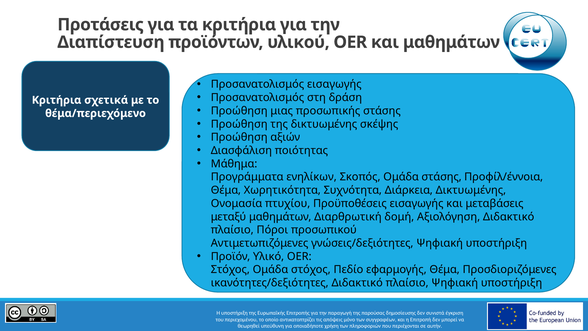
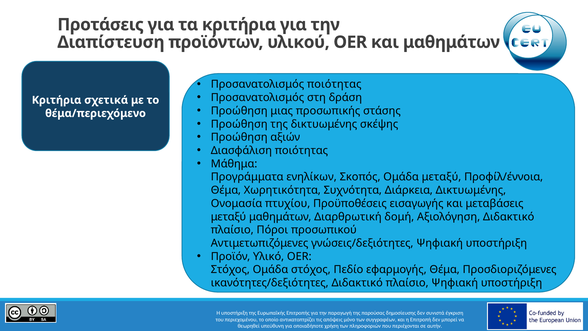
Προσανατολισμός εισαγωγής: εισαγωγής -> ποιότητας
Ομάδα στάσης: στάσης -> μεταξύ
